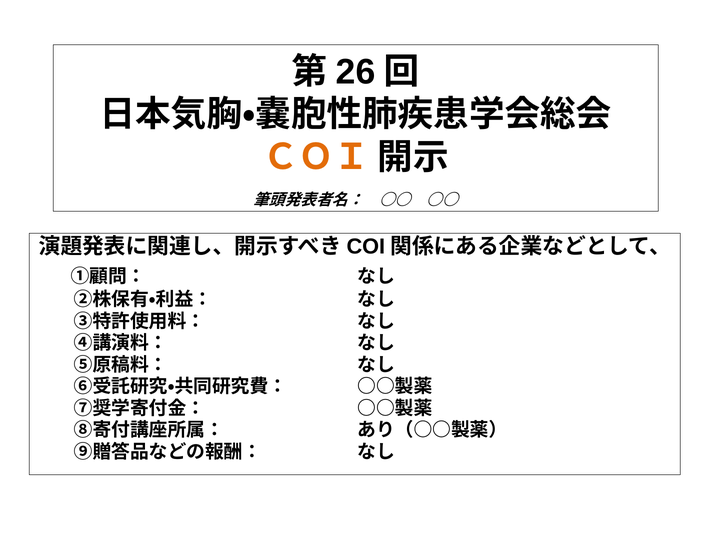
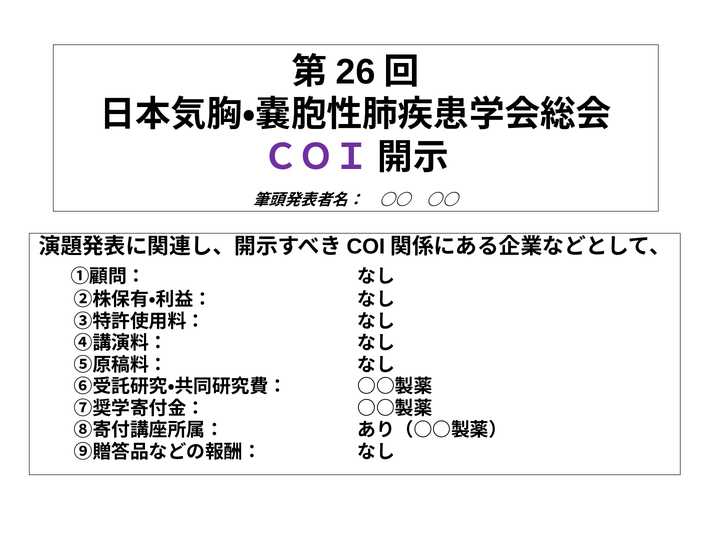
ＣＯＩ colour: orange -> purple
